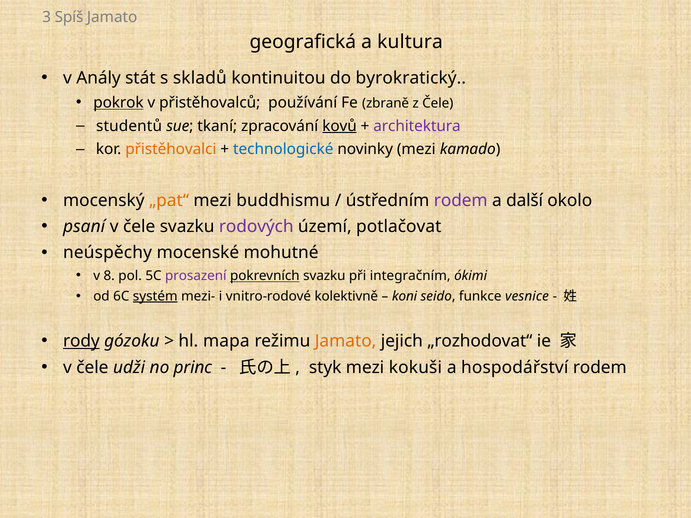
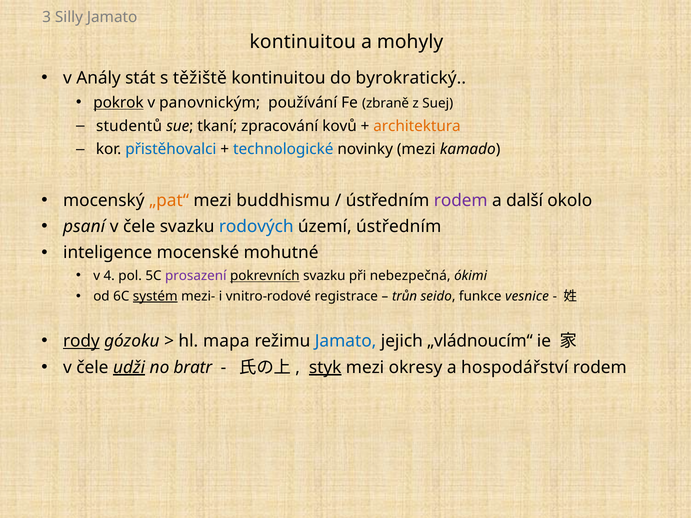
Spíš: Spíš -> Silly
geografická at (303, 42): geografická -> kontinuitou
kultura: kultura -> mohyly
skladů: skladů -> těžiště
přistěhovalců: přistěhovalců -> panovnickým
z Čele: Čele -> Suej
kovů underline: present -> none
architektura colour: purple -> orange
přistěhovalci colour: orange -> blue
rodových colour: purple -> blue
území potlačovat: potlačovat -> ústředním
neúspěchy: neúspěchy -> inteligence
8: 8 -> 4
integračním: integračním -> nebezpečná
kolektivně: kolektivně -> registrace
koni: koni -> trůn
Jamato at (346, 341) colour: orange -> blue
„rozhodovat“: „rozhodovat“ -> „vládnoucím“
udži underline: none -> present
princ: princ -> bratr
styk underline: none -> present
kokuši: kokuši -> okresy
